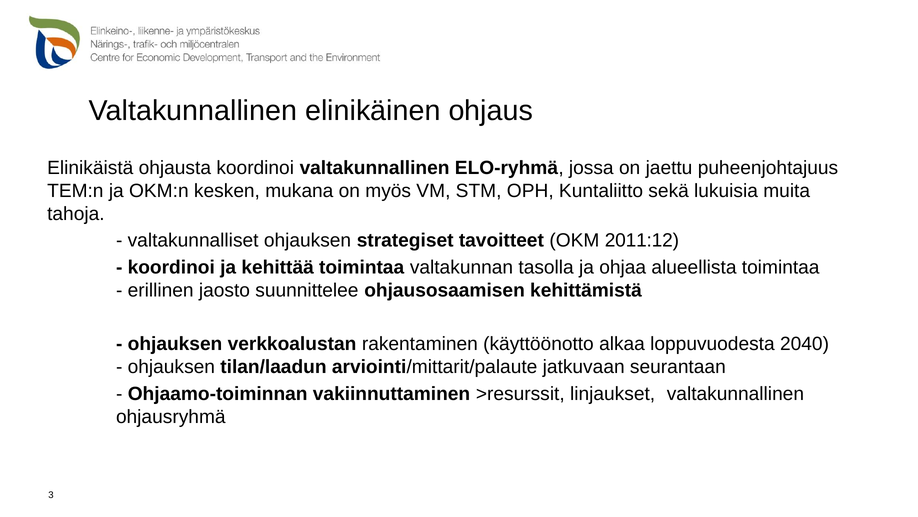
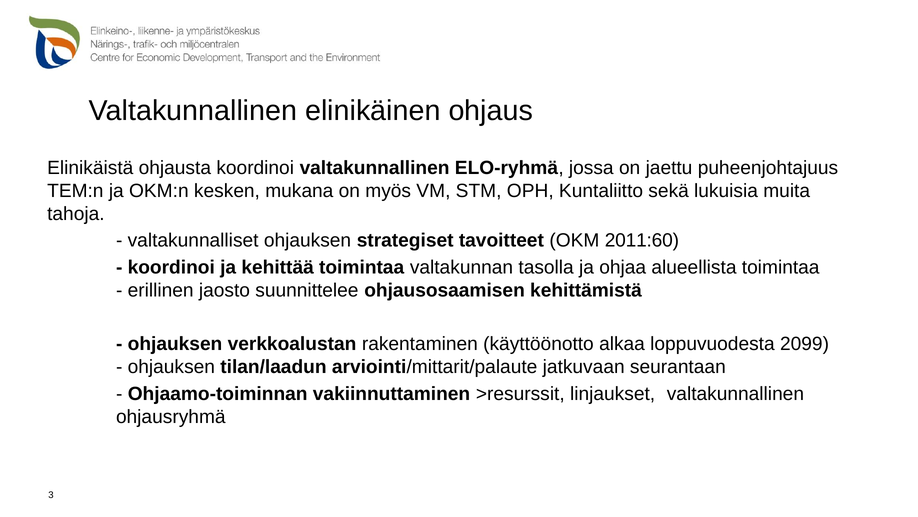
2011:12: 2011:12 -> 2011:60
2040: 2040 -> 2099
